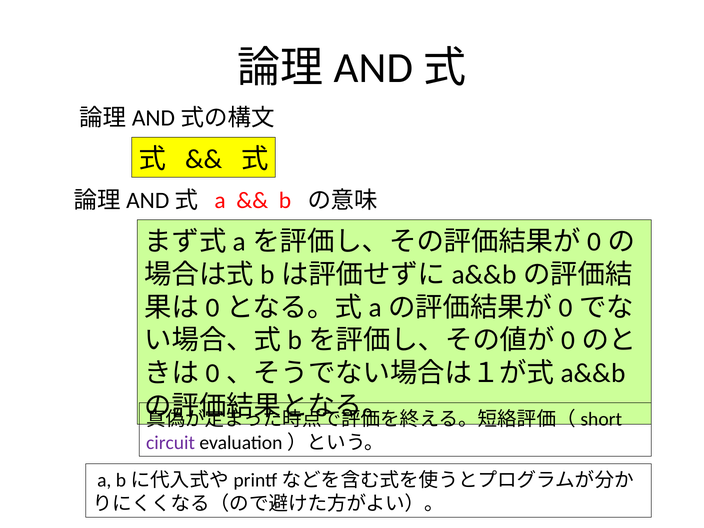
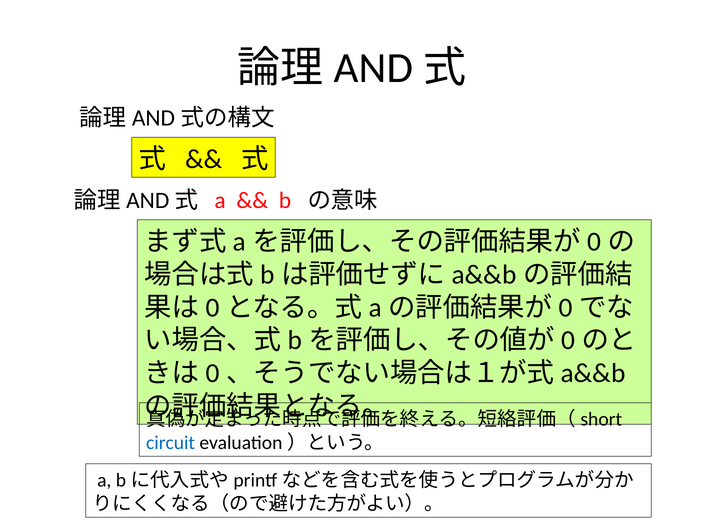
circuit colour: purple -> blue
